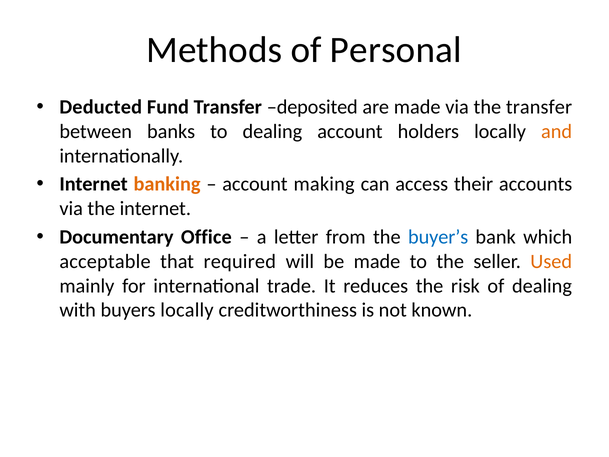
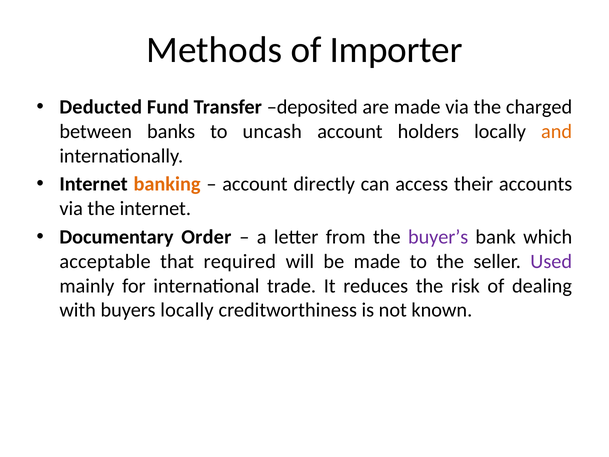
Personal: Personal -> Importer
the transfer: transfer -> charged
to dealing: dealing -> uncash
making: making -> directly
Office: Office -> Order
buyer’s colour: blue -> purple
Used colour: orange -> purple
